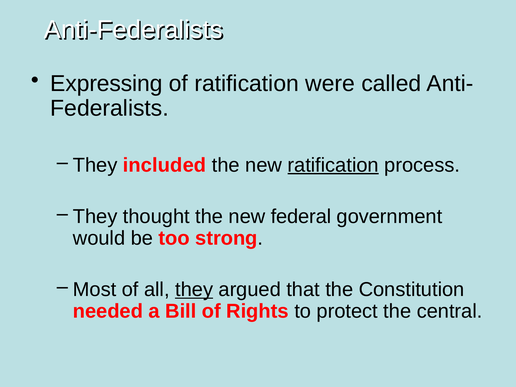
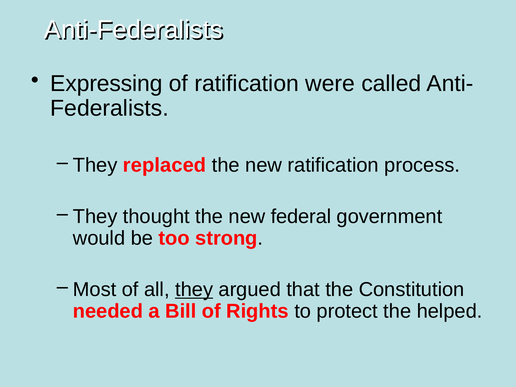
included: included -> replaced
ratification at (333, 165) underline: present -> none
central: central -> helped
